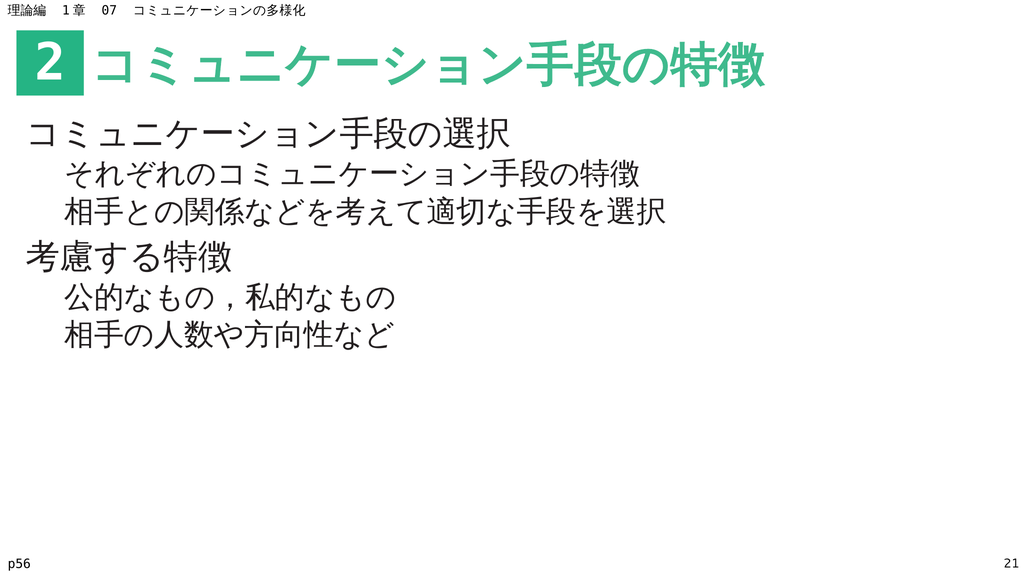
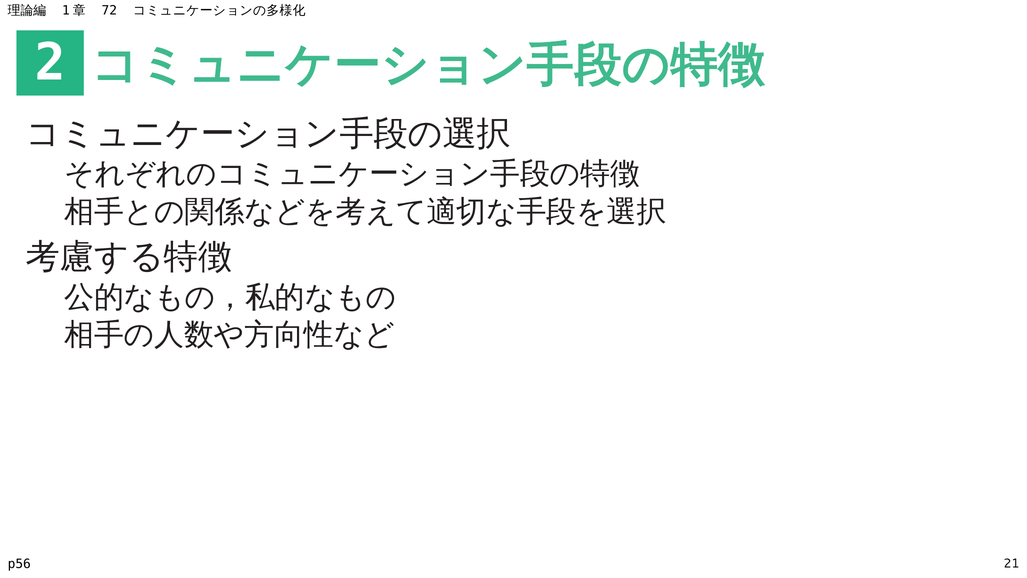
07: 07 -> 72
